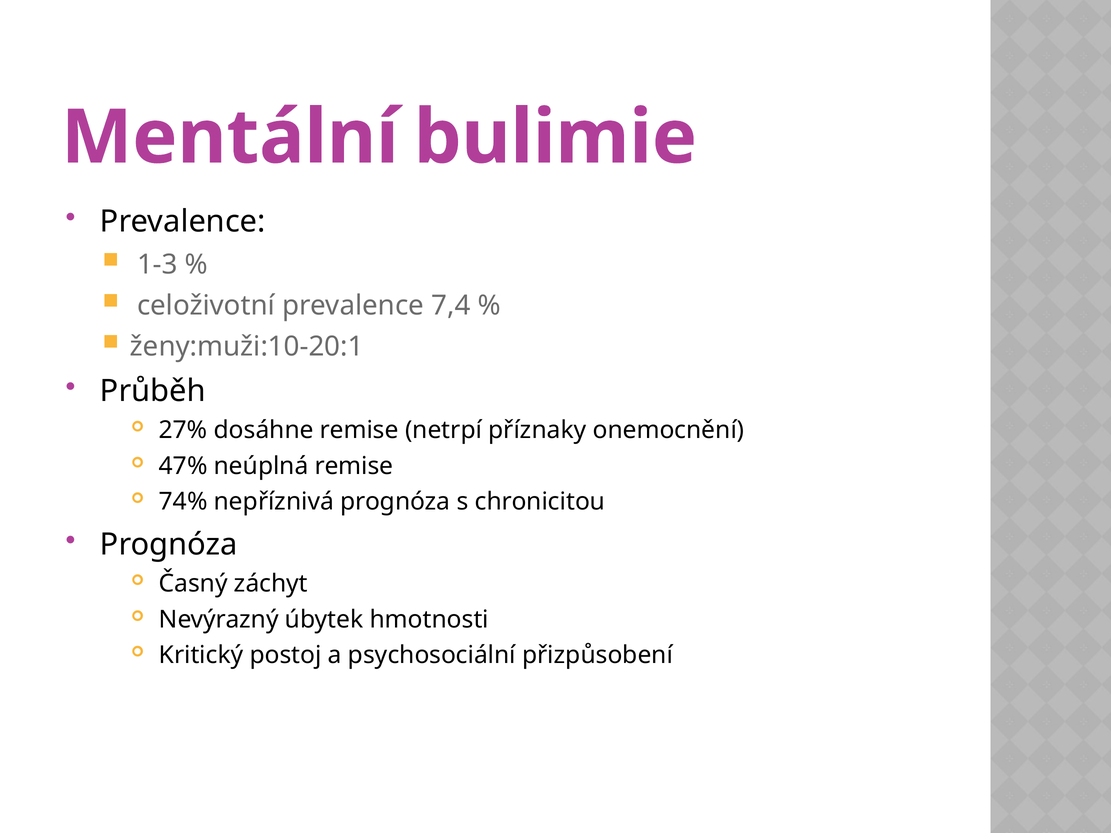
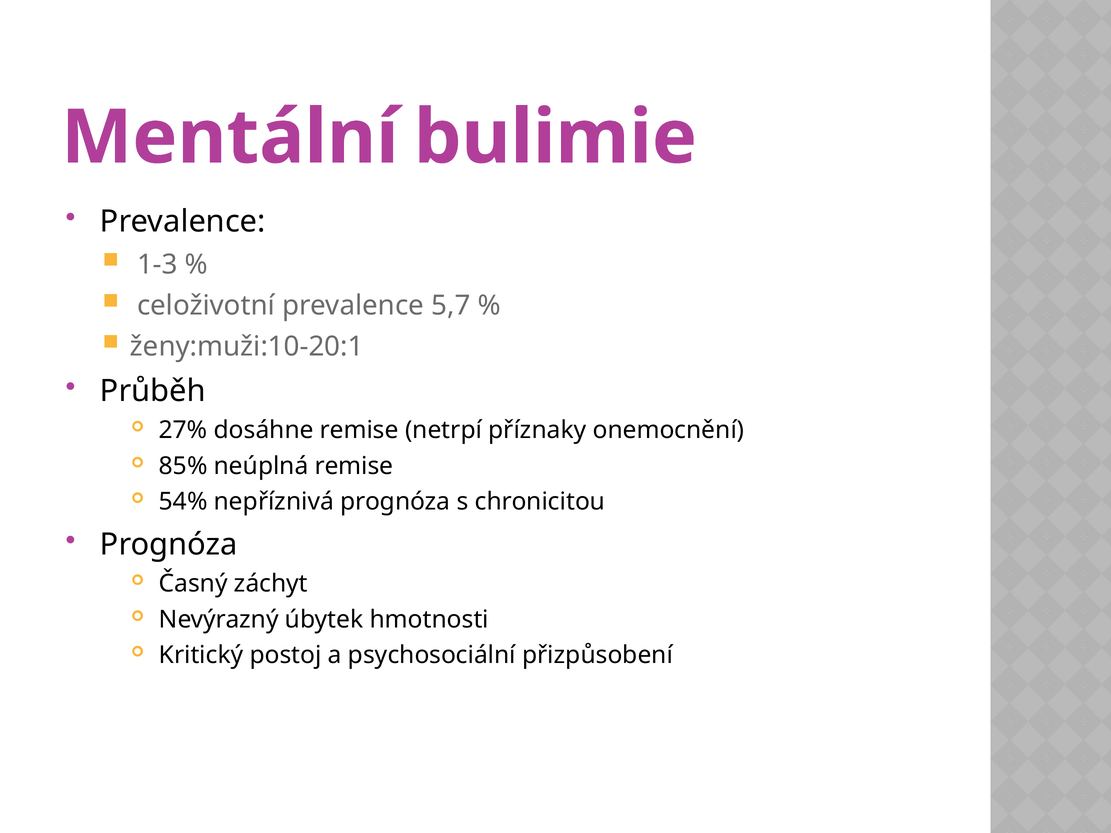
7,4: 7,4 -> 5,7
47%: 47% -> 85%
74%: 74% -> 54%
